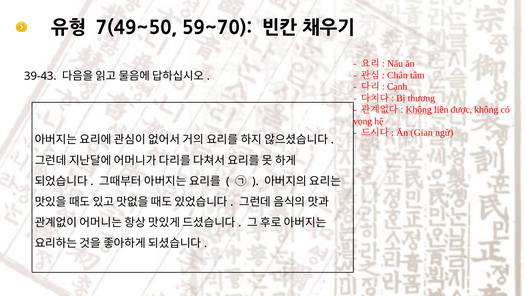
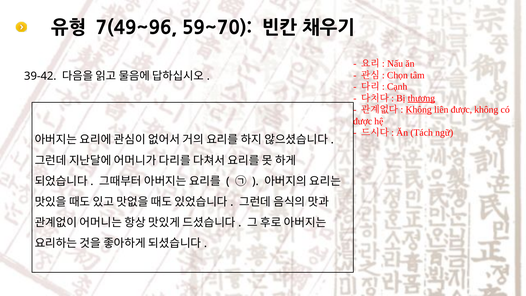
7(49~50: 7(49~50 -> 7(49~96
Chân: Chân -> Chọn
39-43: 39-43 -> 39-42
thương underline: none -> present
vọng at (363, 121): vọng -> được
Gian: Gian -> Tách
